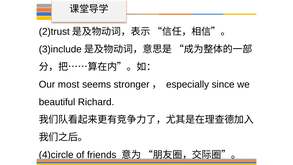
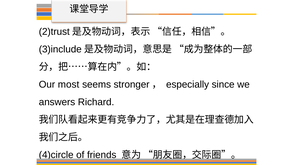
beautiful: beautiful -> answers
